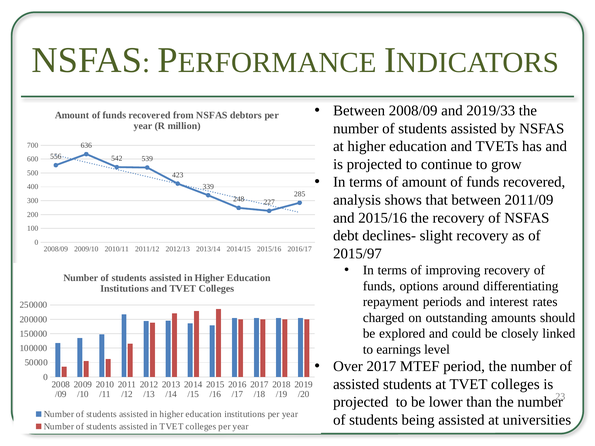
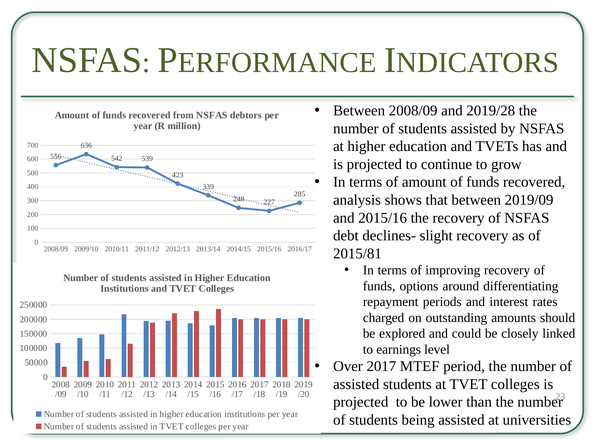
2019/33: 2019/33 -> 2019/28
2011/09: 2011/09 -> 2019/09
2015/97: 2015/97 -> 2015/81
